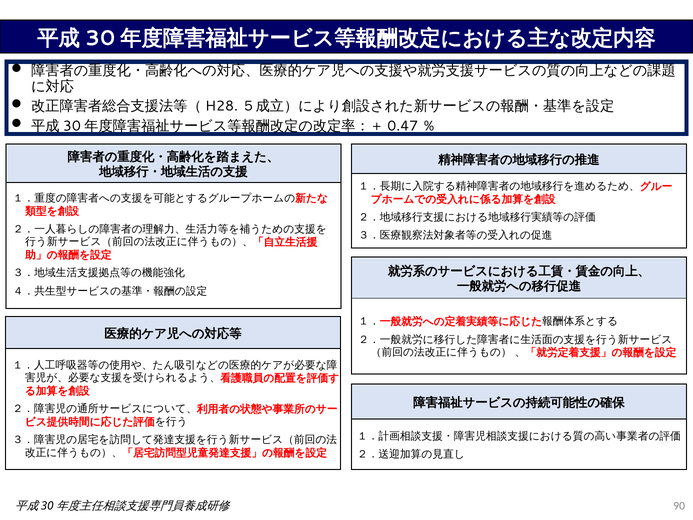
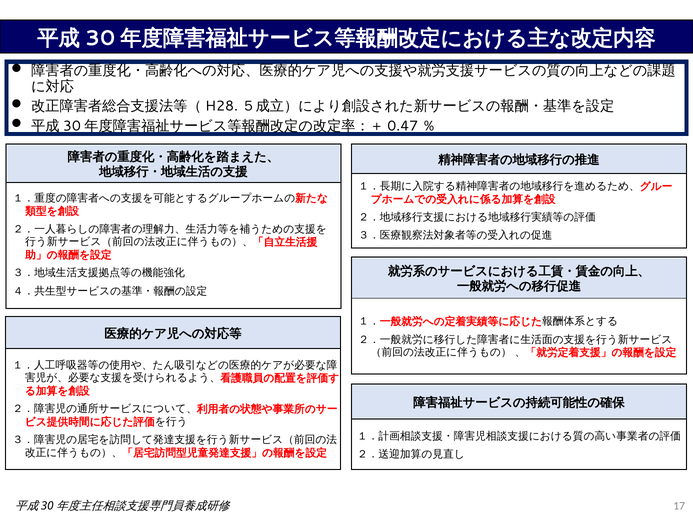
90: 90 -> 17
